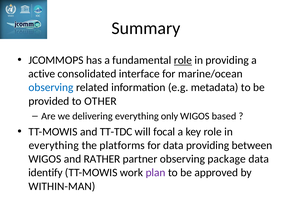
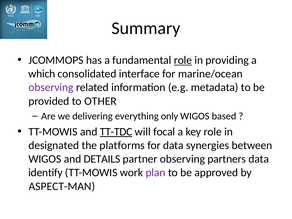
active: active -> which
observing at (51, 87) colour: blue -> purple
TT-TDC underline: none -> present
everything at (54, 145): everything -> designated
data providing: providing -> synergies
RATHER: RATHER -> DETAILS
package: package -> partners
WITHIN-MAN: WITHIN-MAN -> ASPECT-MAN
